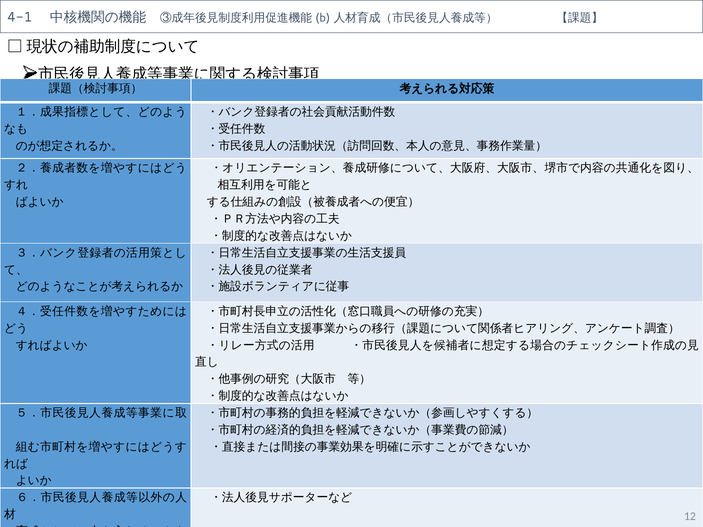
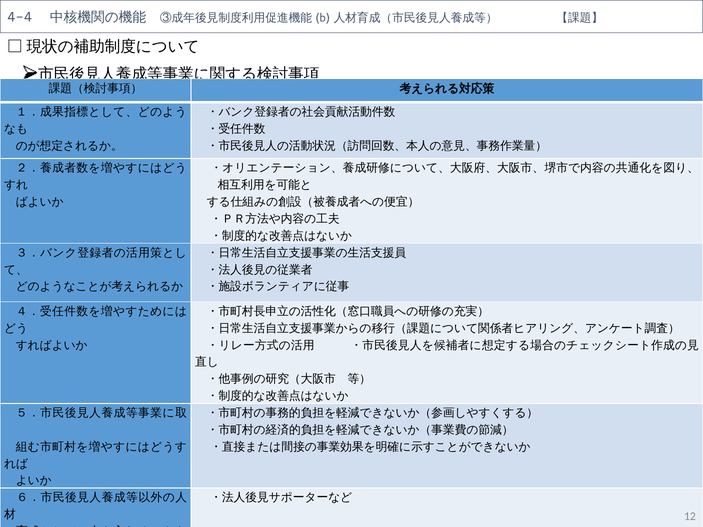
4-1: 4-1 -> 4-4
